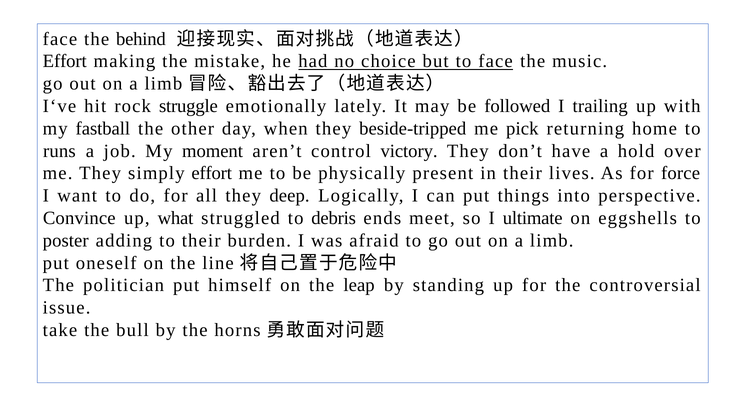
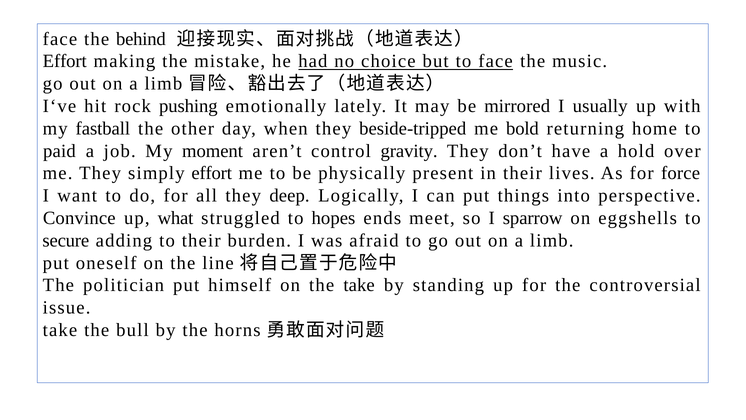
struggle: struggle -> pushing
followed: followed -> mirrored
trailing: trailing -> usually
pick: pick -> bold
runs: runs -> paid
victory: victory -> gravity
debris: debris -> hopes
ultimate: ultimate -> sparrow
poster: poster -> secure
the leap: leap -> take
